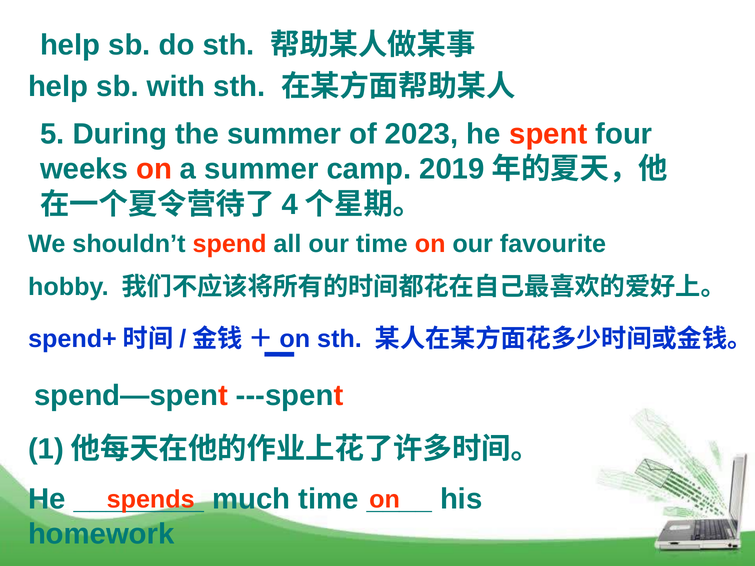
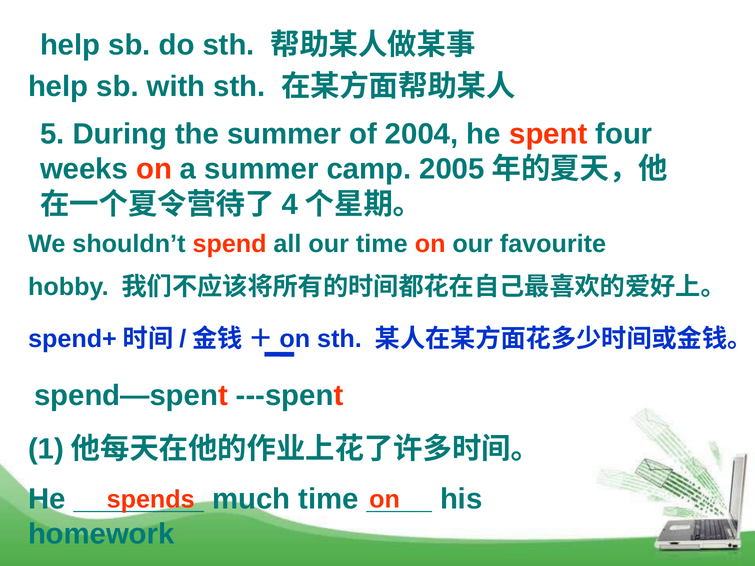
2023: 2023 -> 2004
2019: 2019 -> 2005
